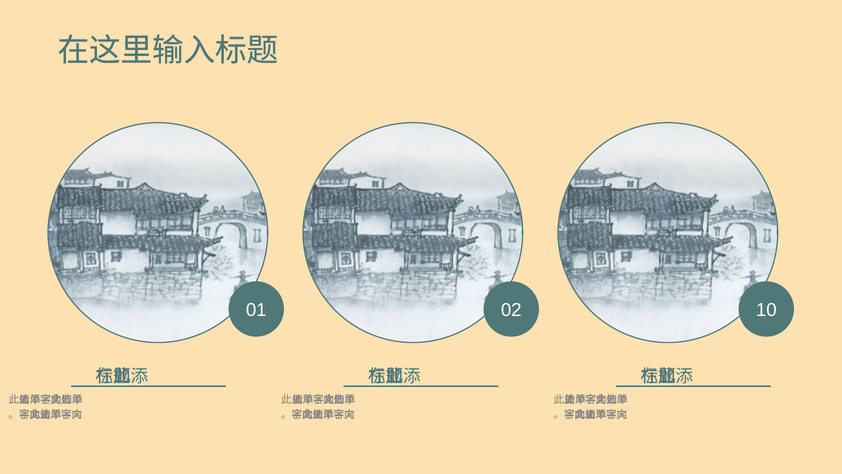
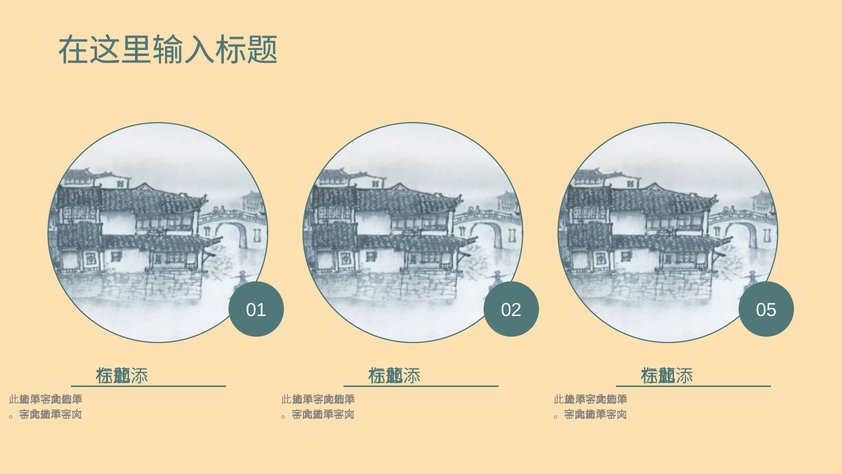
10: 10 -> 05
